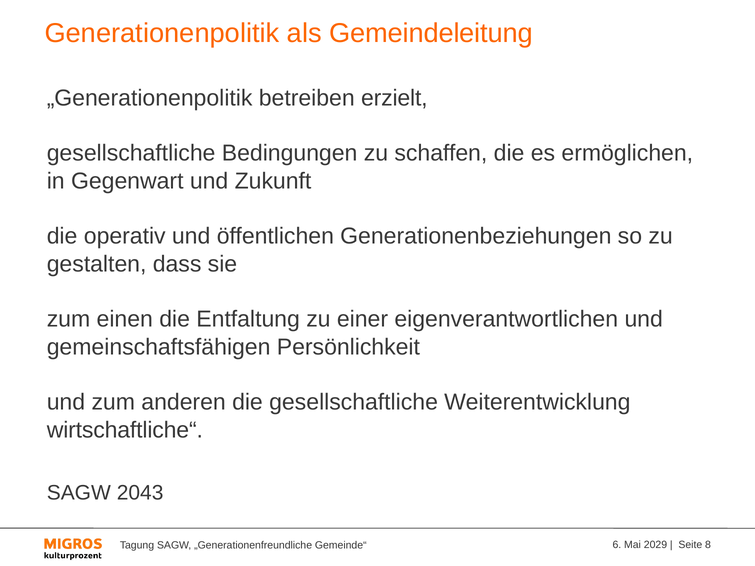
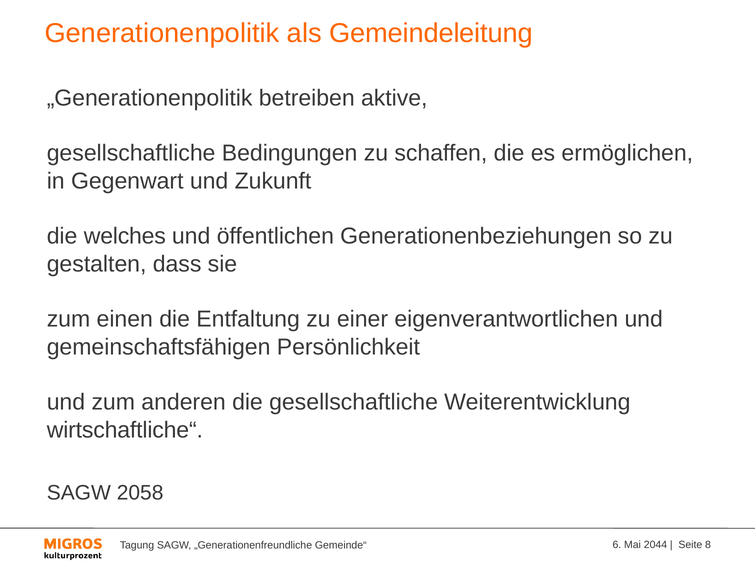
erzielt: erzielt -> aktive
operativ: operativ -> welches
2043: 2043 -> 2058
2029: 2029 -> 2044
